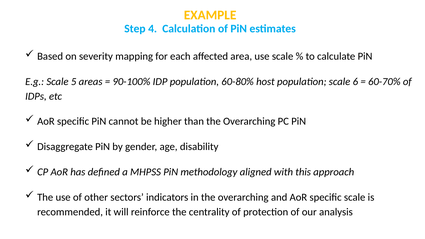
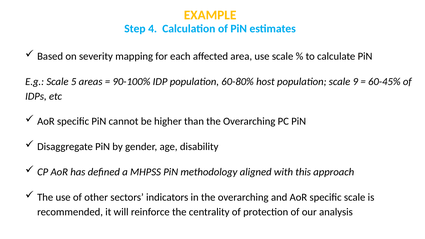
6: 6 -> 9
60-70%: 60-70% -> 60-45%
